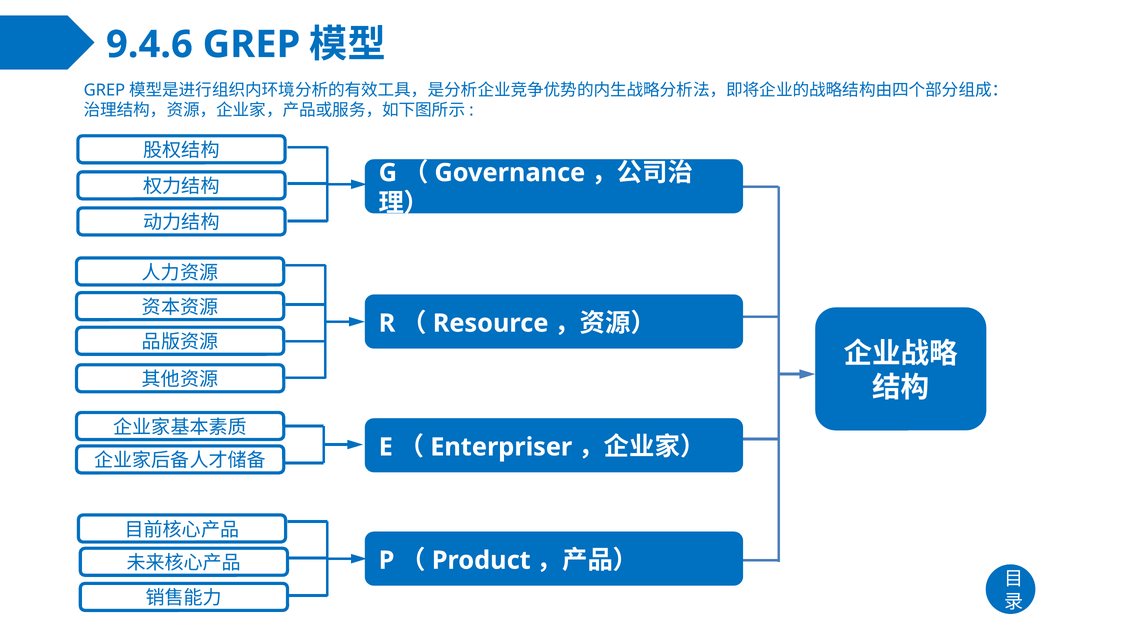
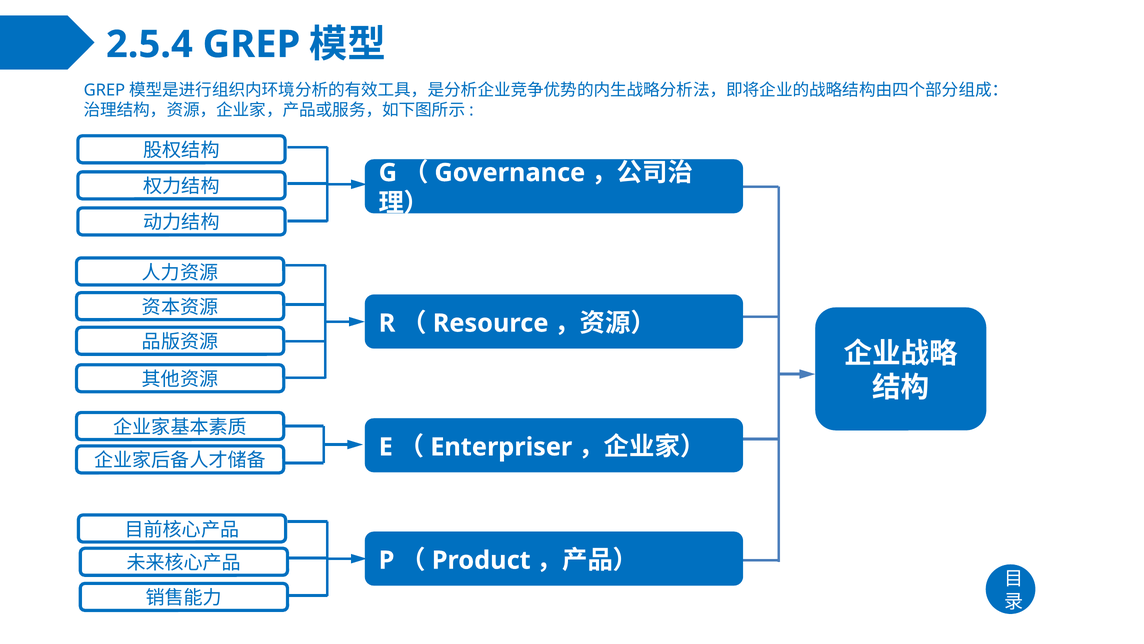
9.4.6: 9.4.6 -> 2.5.4
